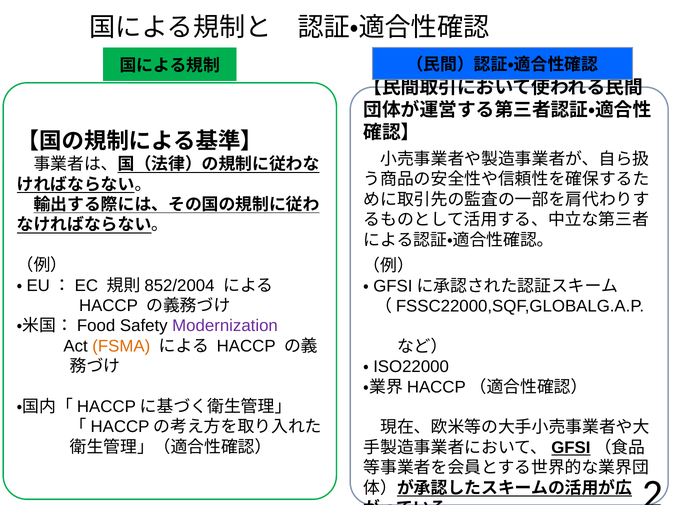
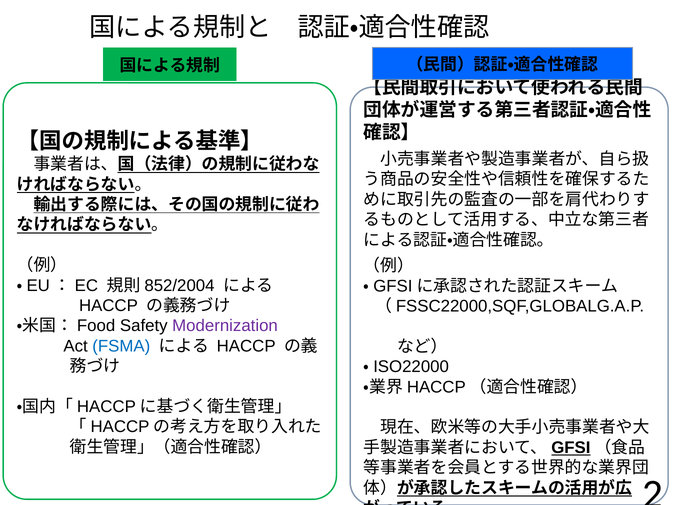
FSMA colour: orange -> blue
